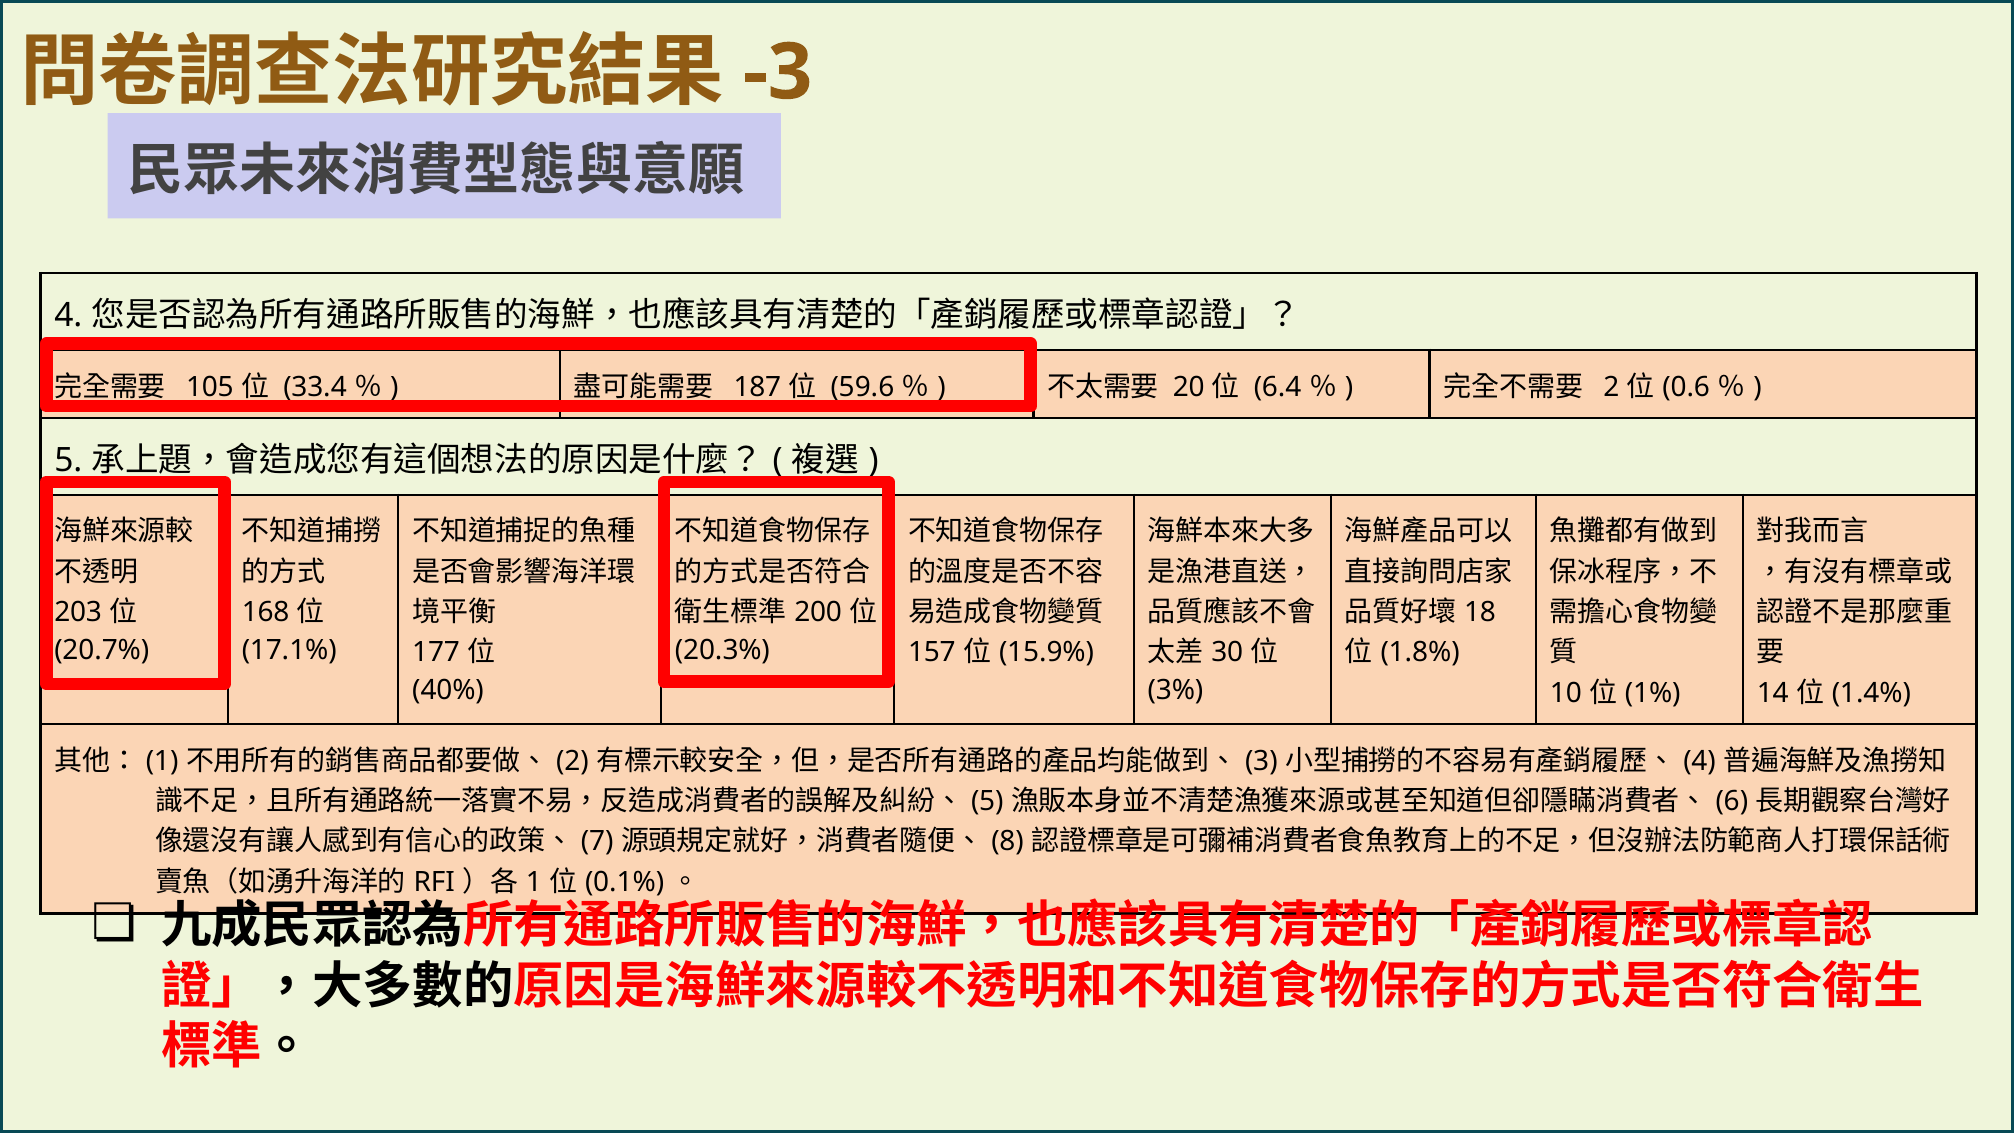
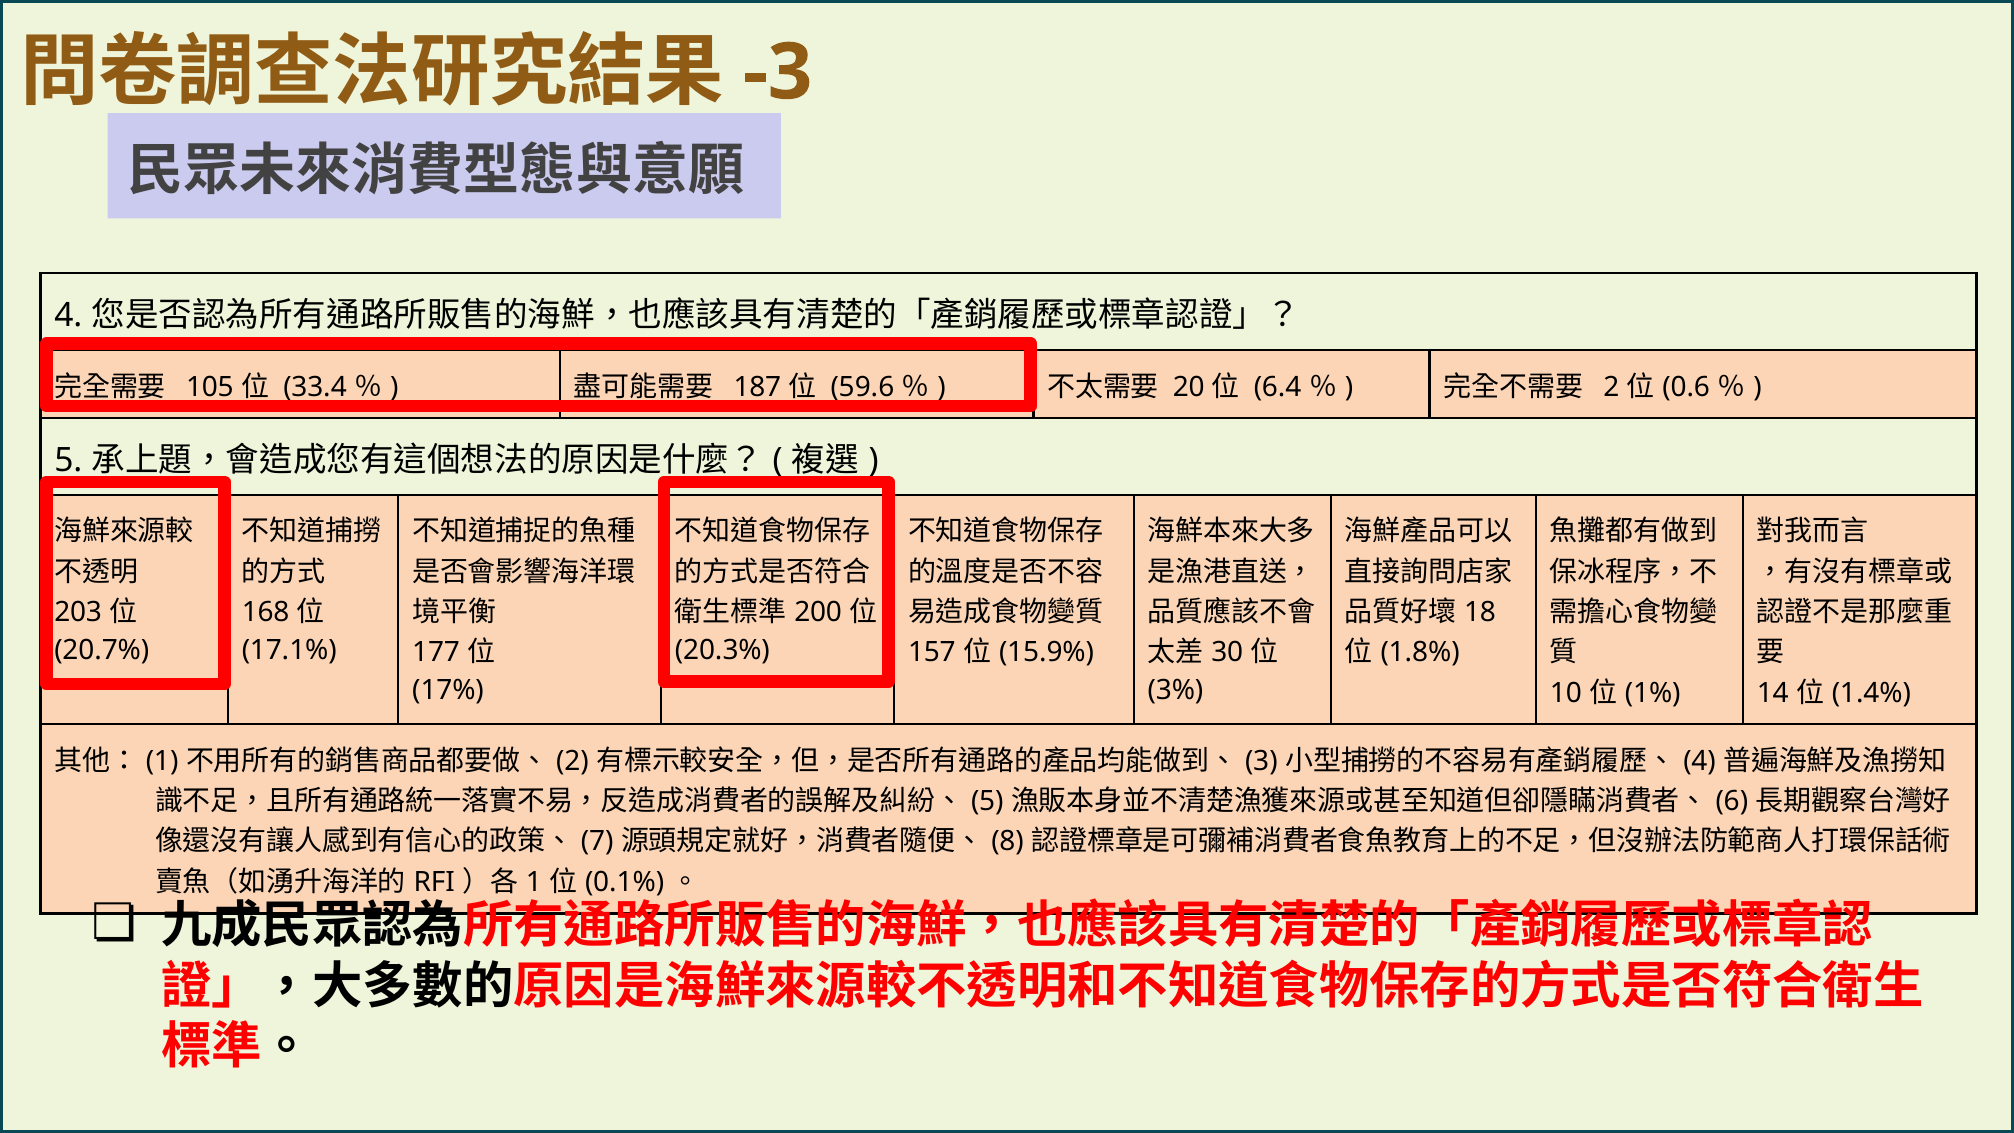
40%: 40% -> 17%
